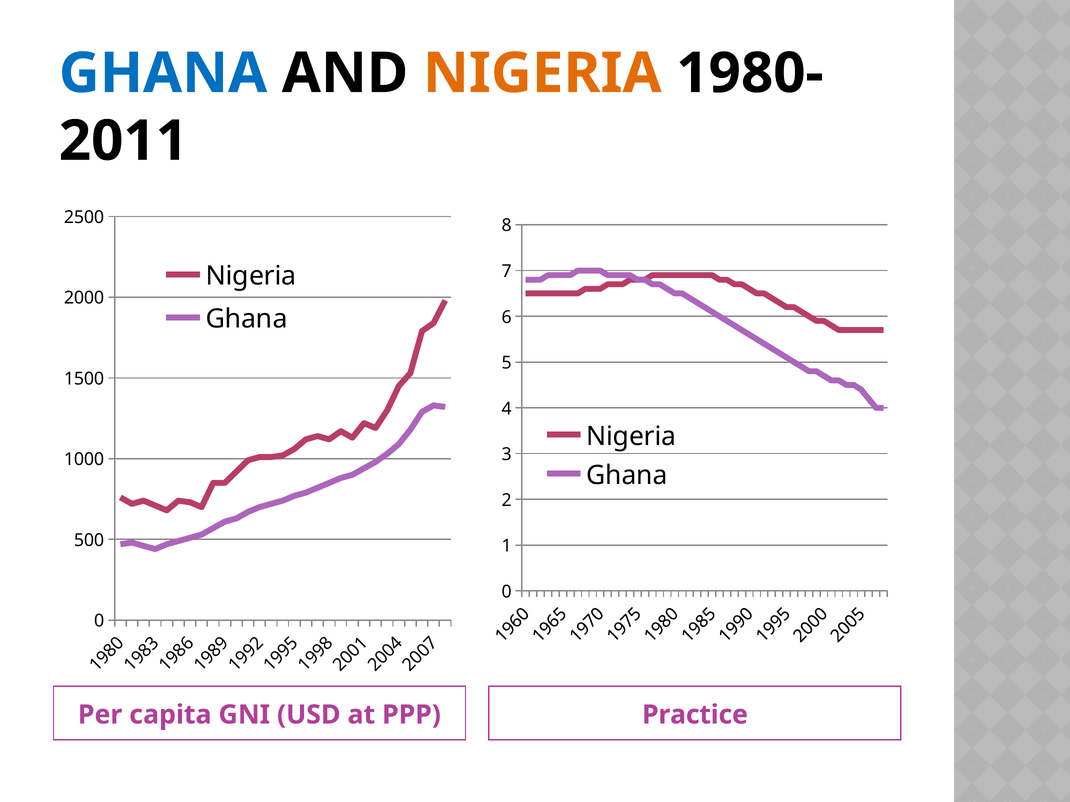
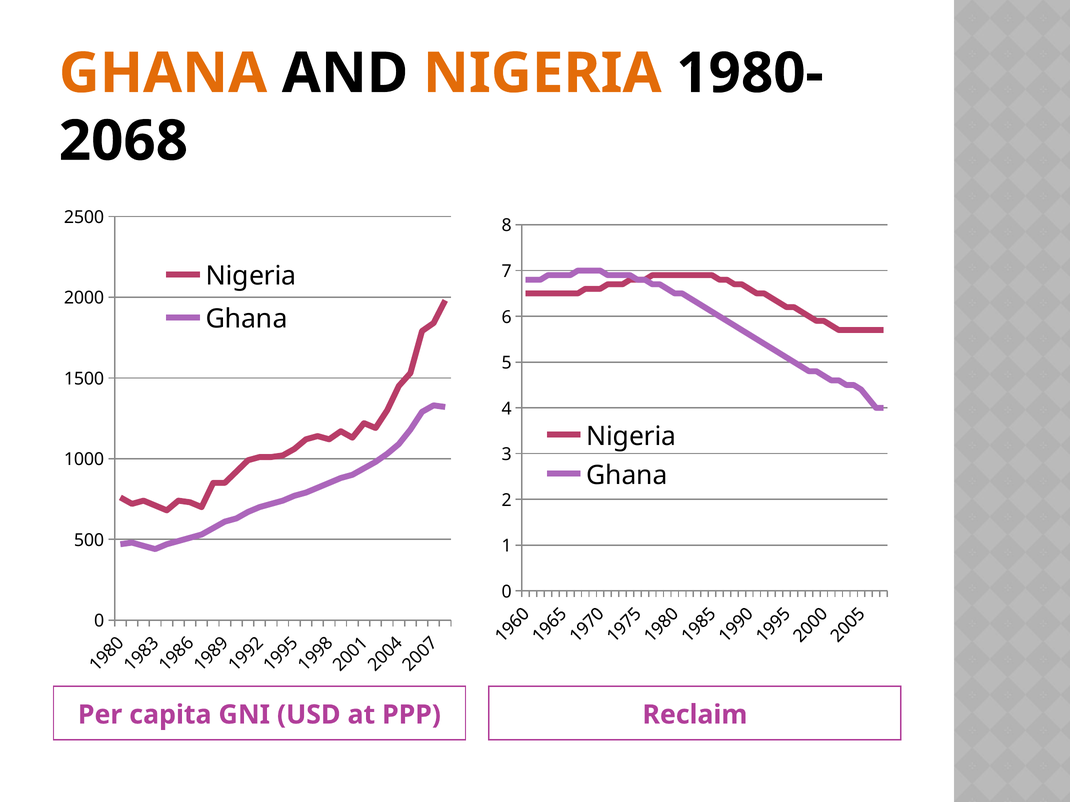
GHANA at (163, 73) colour: blue -> orange
2011: 2011 -> 2068
Practice: Practice -> Reclaim
